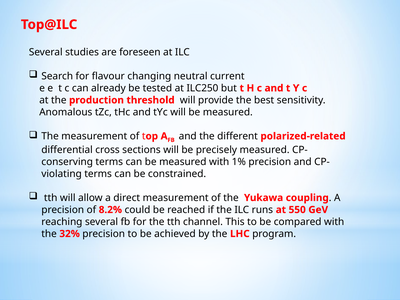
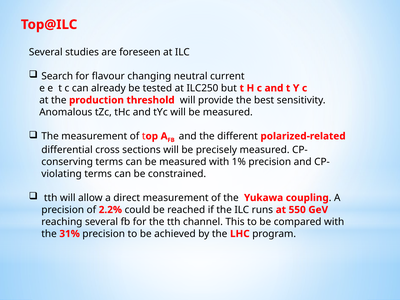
8.2%: 8.2% -> 2.2%
32%: 32% -> 31%
